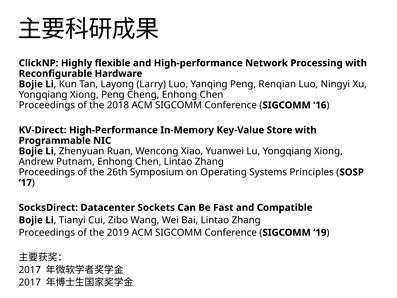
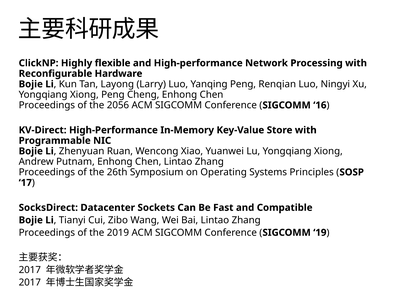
2018: 2018 -> 2056
